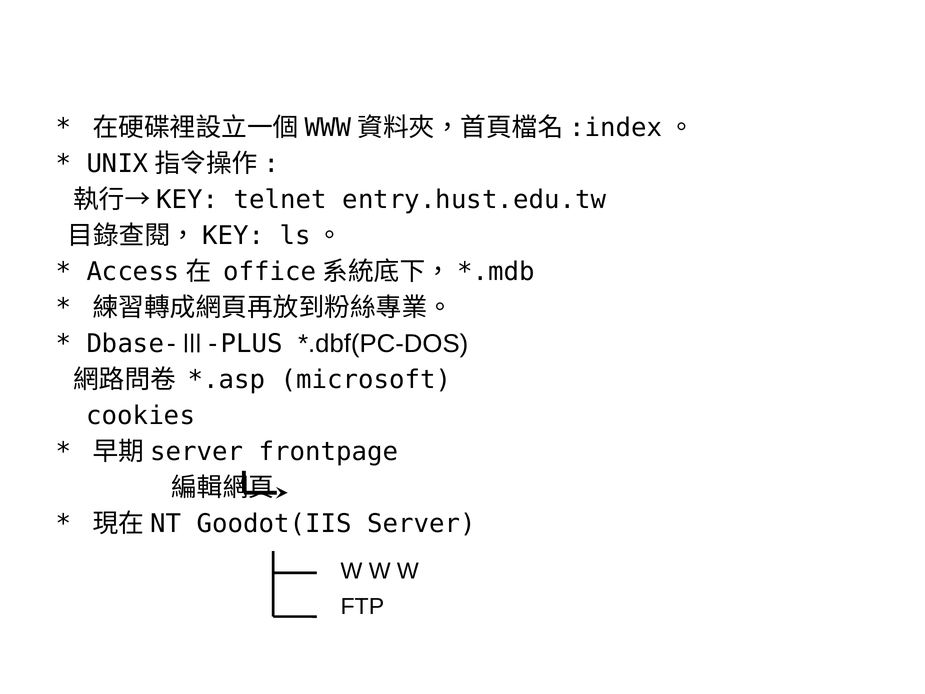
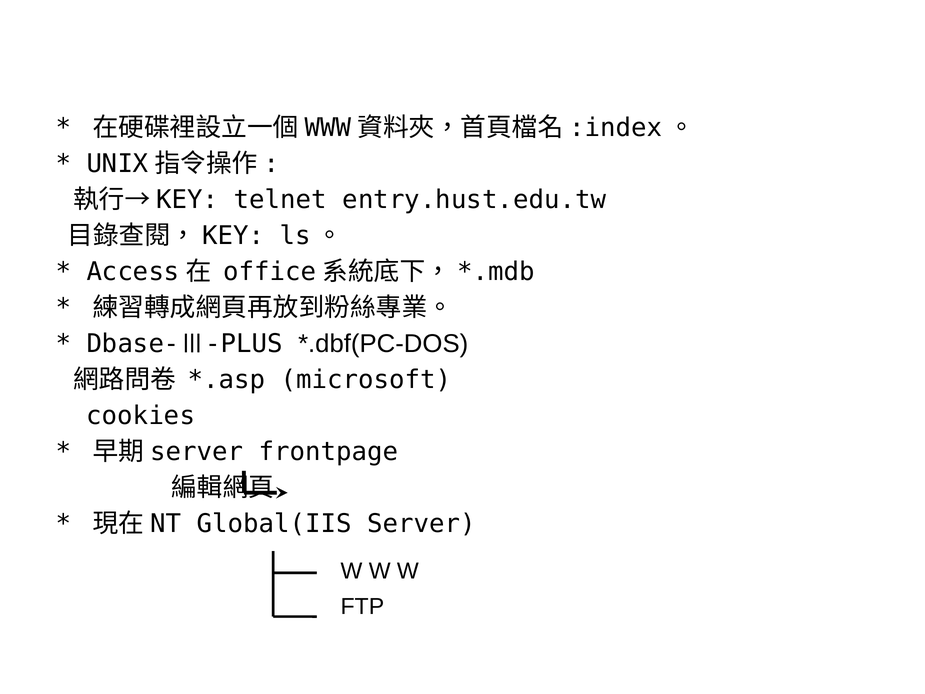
Goodot(IIS: Goodot(IIS -> Global(IIS
